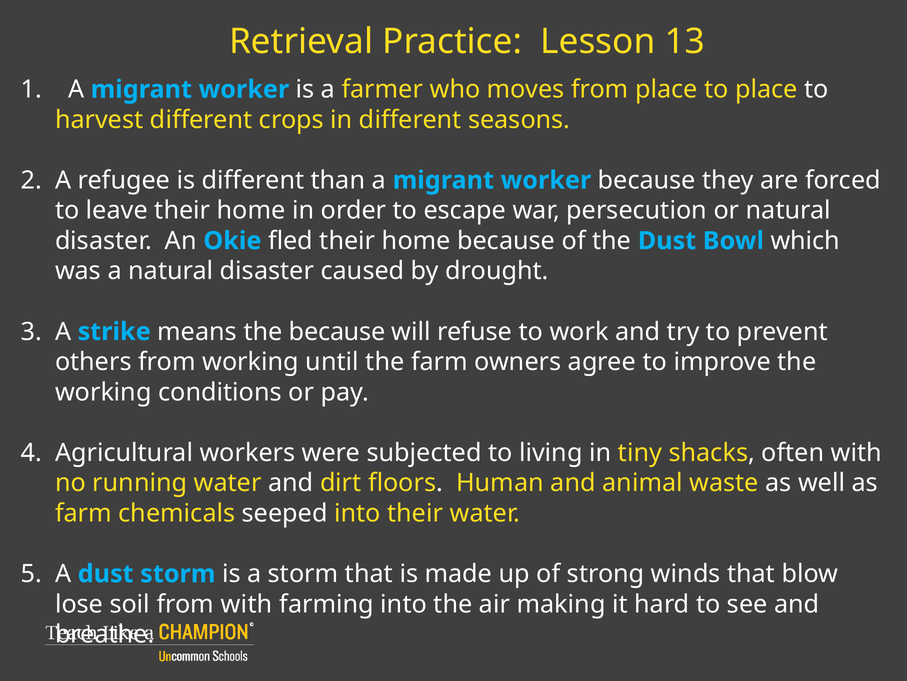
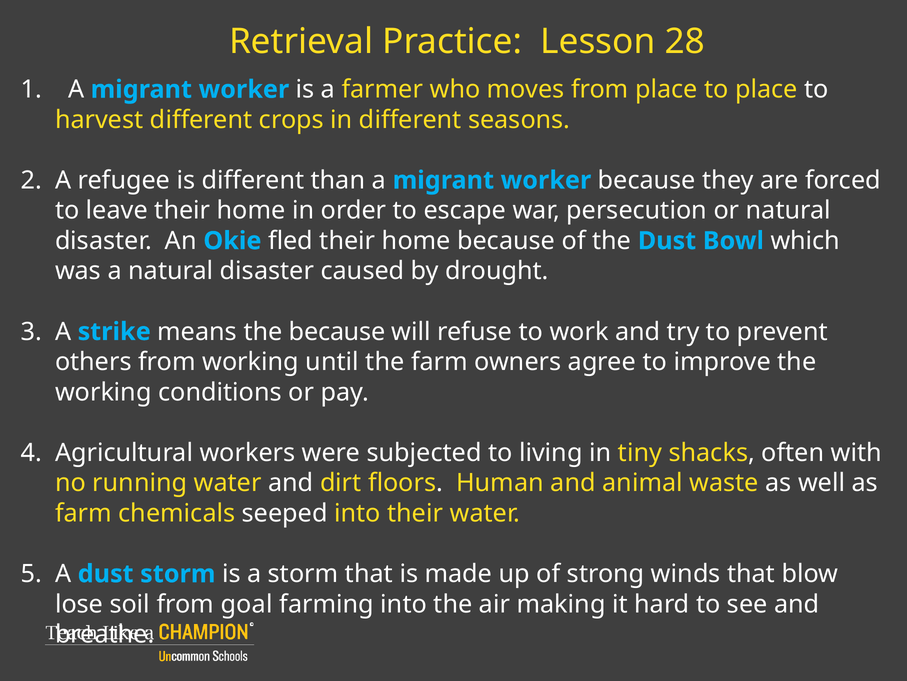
13: 13 -> 28
from with: with -> goal
